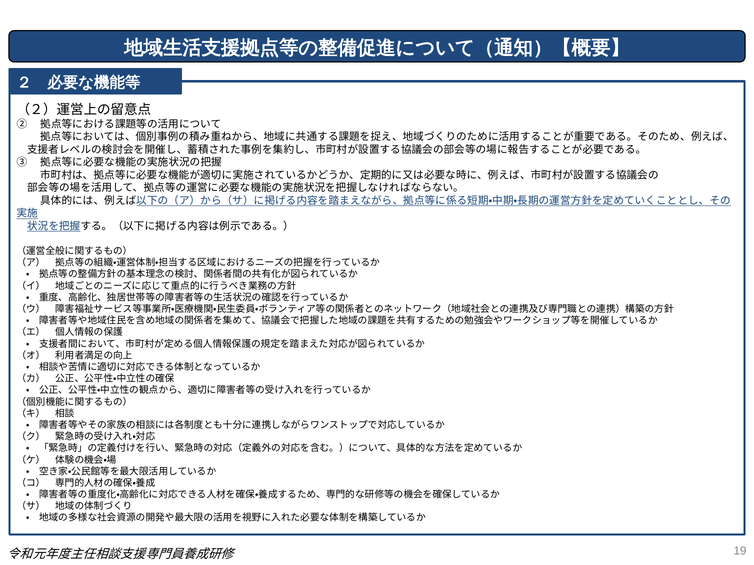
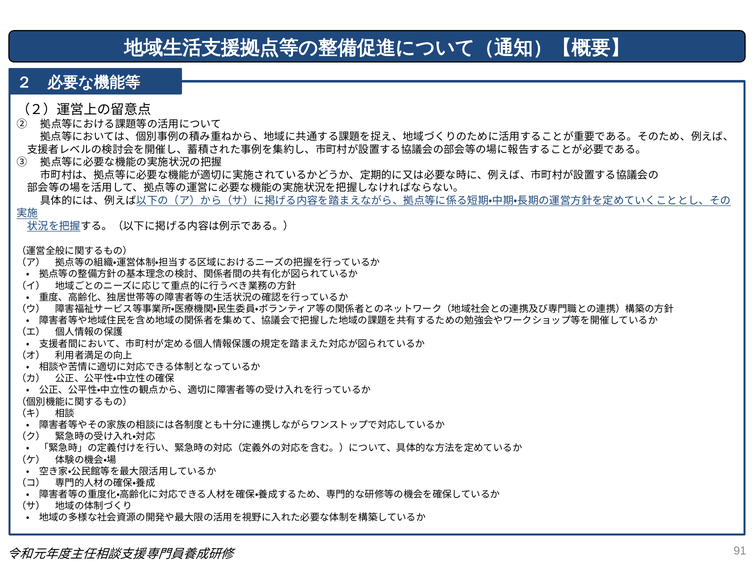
19: 19 -> 91
